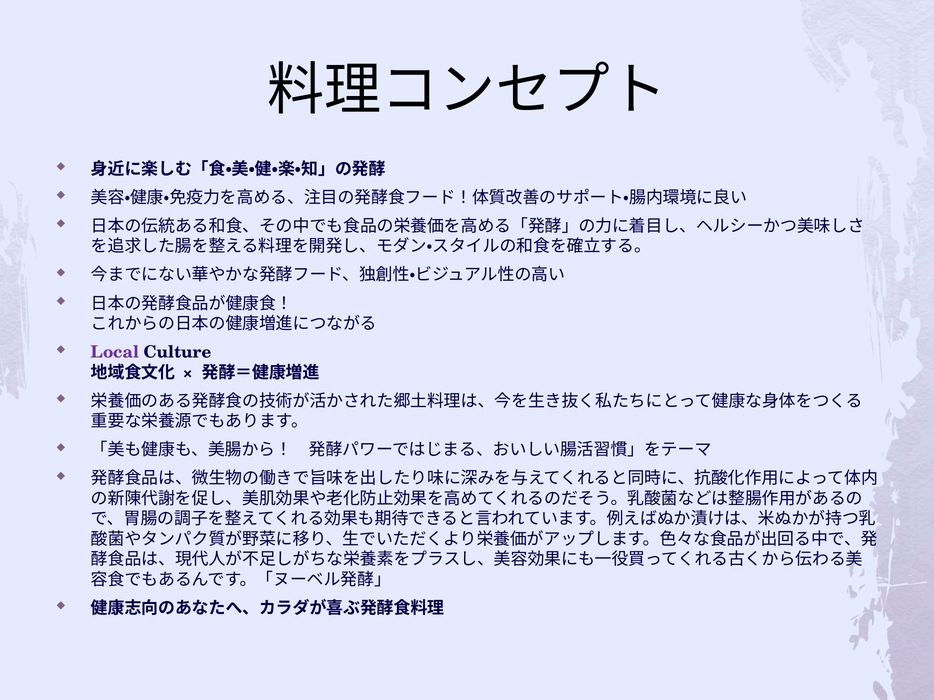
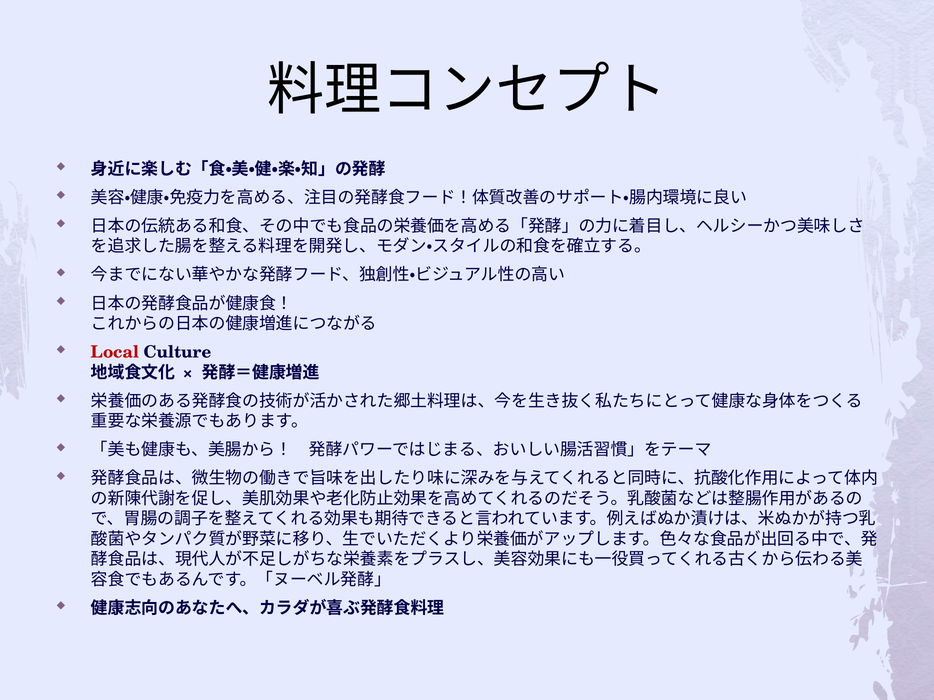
Local colour: purple -> red
